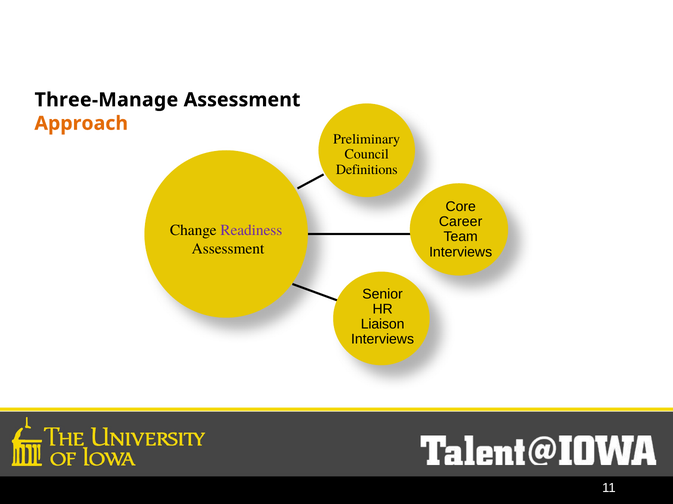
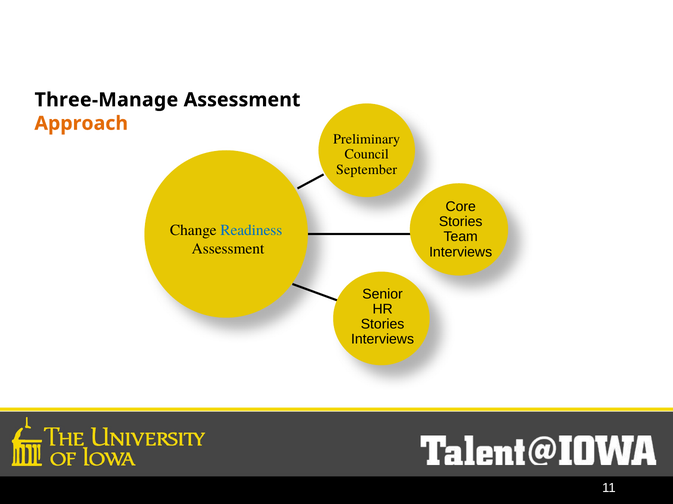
Definitions: Definitions -> September
Career at (461, 222): Career -> Stories
Readiness colour: purple -> blue
Liaison at (383, 325): Liaison -> Stories
